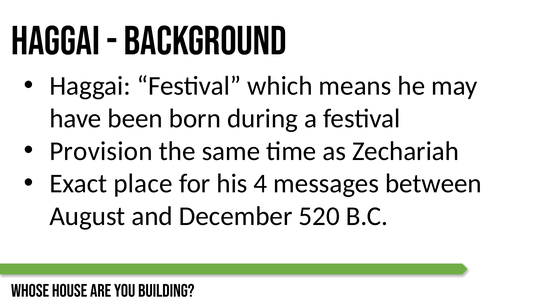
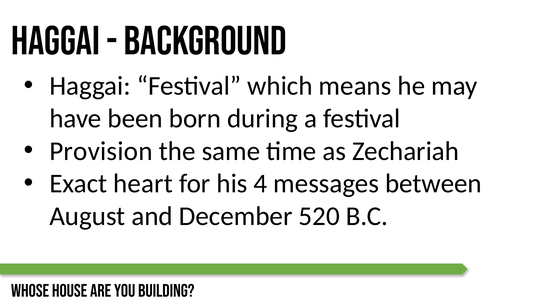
place: place -> heart
